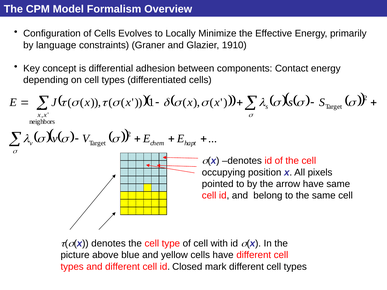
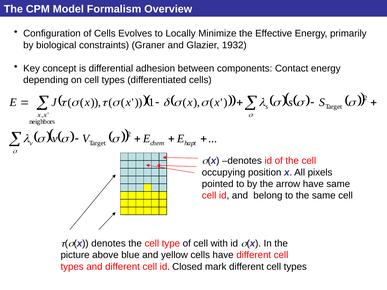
language: language -> biological
1910: 1910 -> 1932
